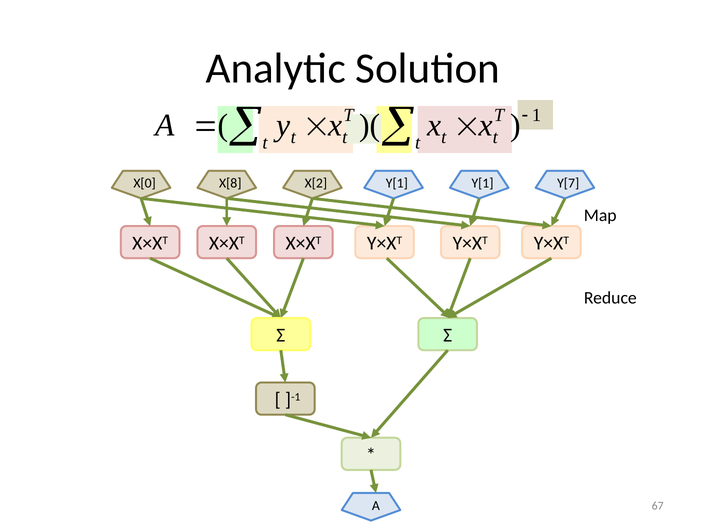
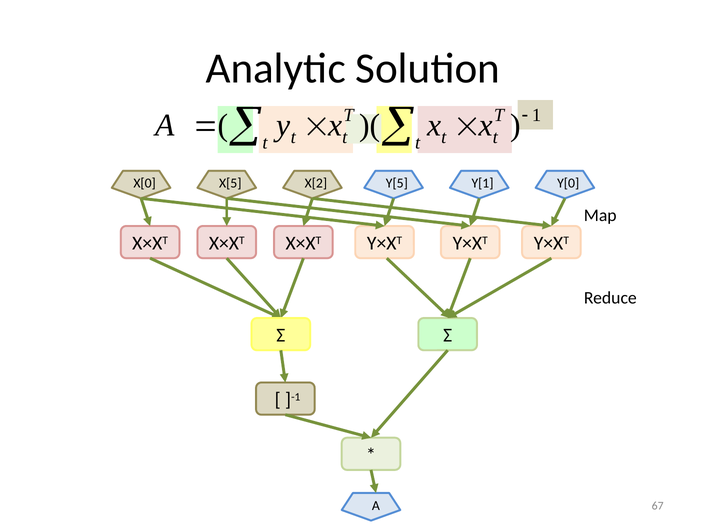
X[8: X[8 -> X[5
X[2 Y[1: Y[1 -> Y[5
Y[7: Y[7 -> Y[0
